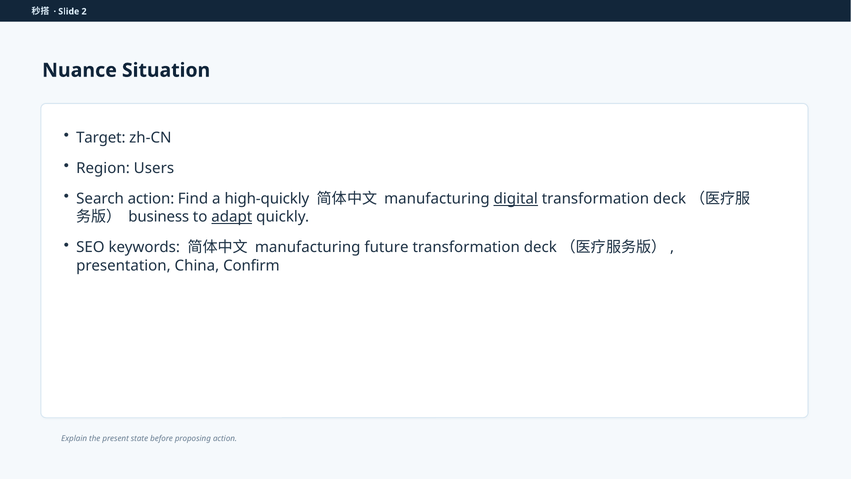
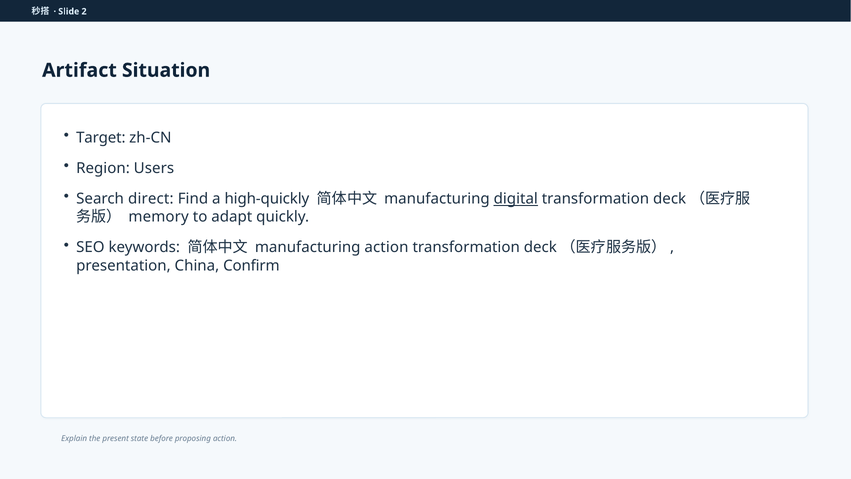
Nuance: Nuance -> Artifact
Search action: action -> direct
business: business -> memory
adapt underline: present -> none
manufacturing future: future -> action
